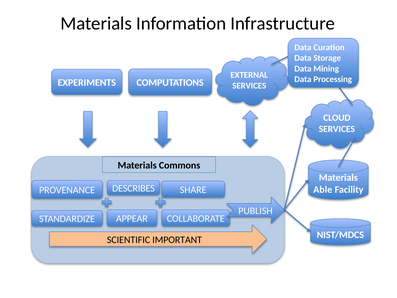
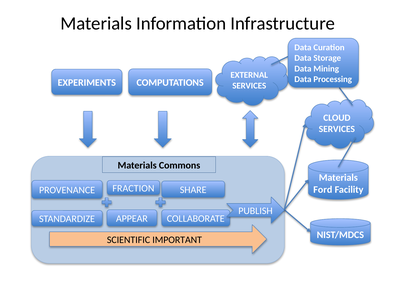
DESCRIBES: DESCRIBES -> FRACTION
Able: Able -> Ford
